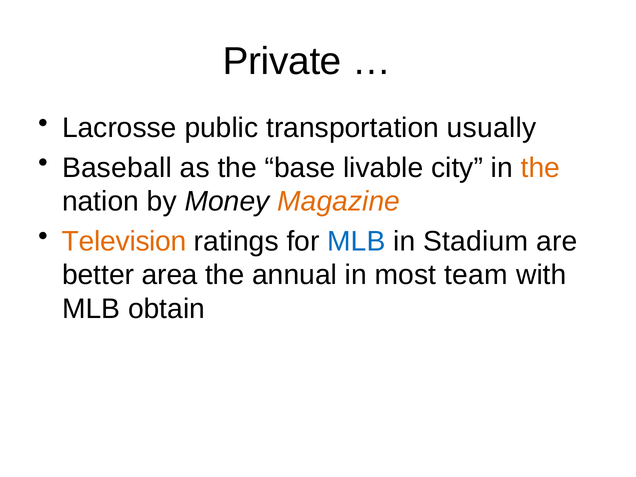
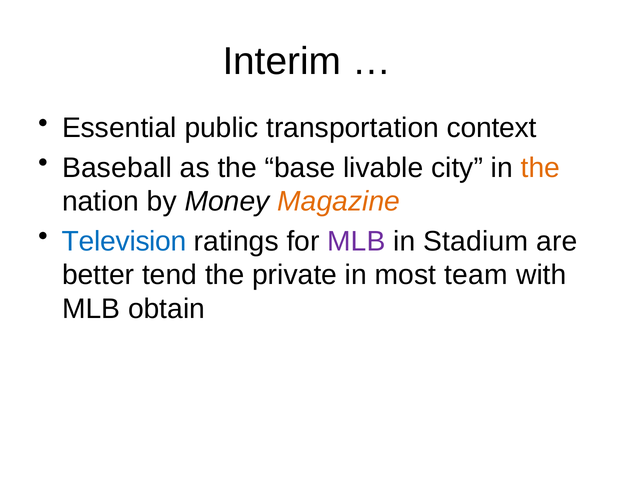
Private: Private -> Interim
Lacrosse: Lacrosse -> Essential
usually: usually -> context
Television colour: orange -> blue
MLB at (356, 241) colour: blue -> purple
area: area -> tend
annual: annual -> private
